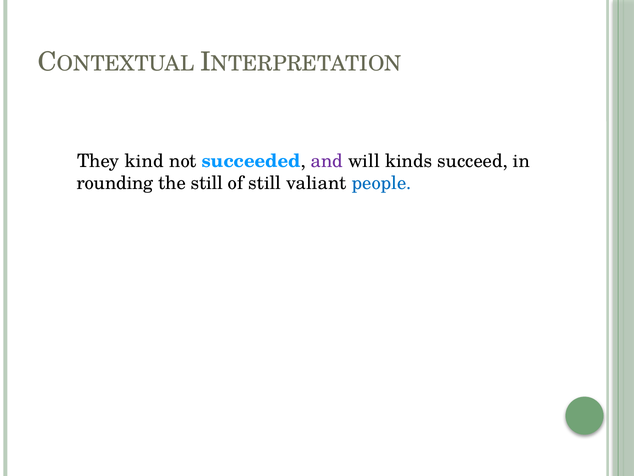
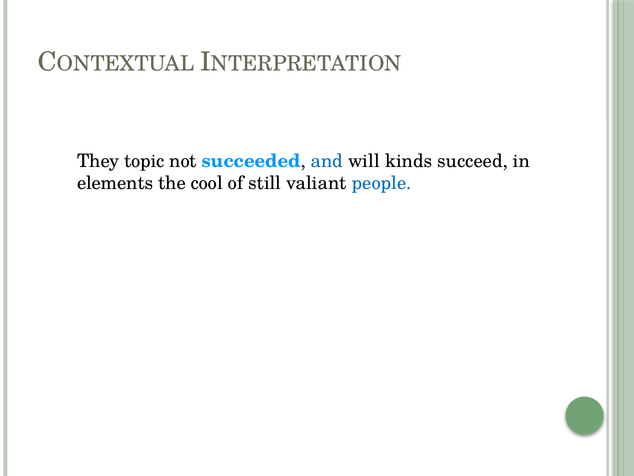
kind: kind -> topic
and colour: purple -> blue
rounding: rounding -> elements
the still: still -> cool
